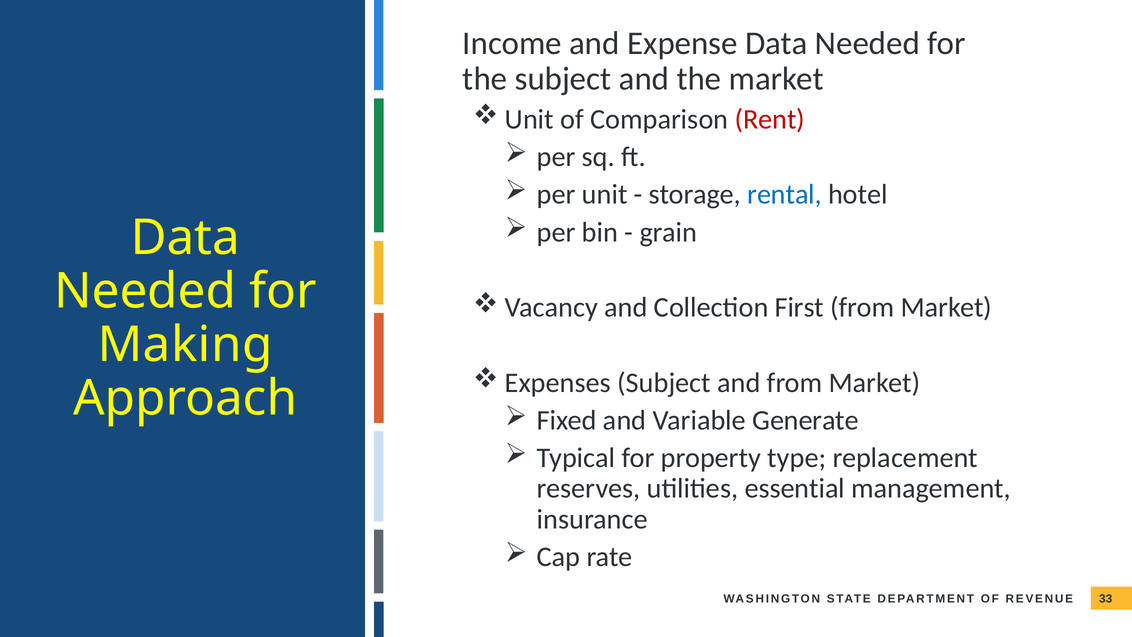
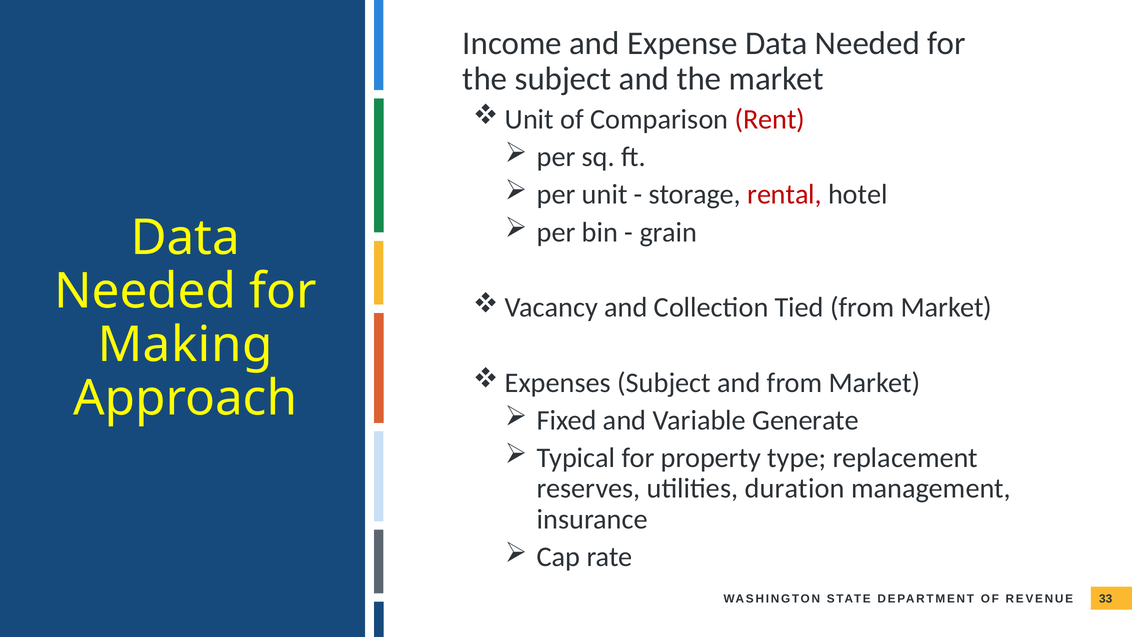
rental colour: blue -> red
First: First -> Tied
essential: essential -> duration
